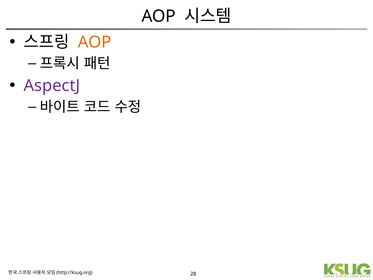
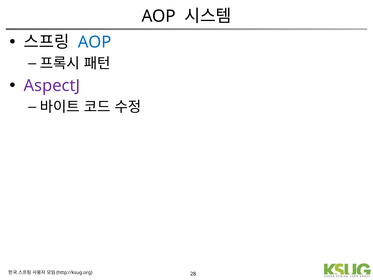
AOP at (95, 42) colour: orange -> blue
